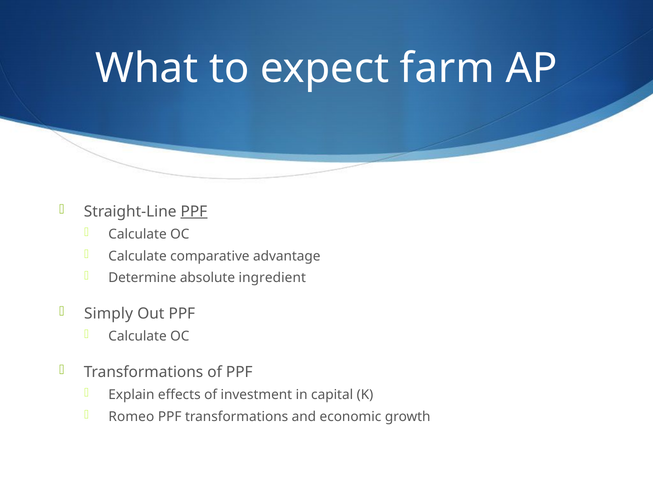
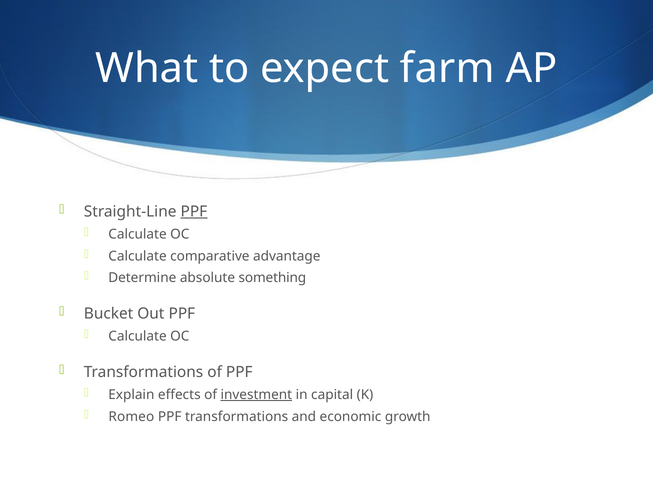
ingredient: ingredient -> something
Simply: Simply -> Bucket
investment underline: none -> present
